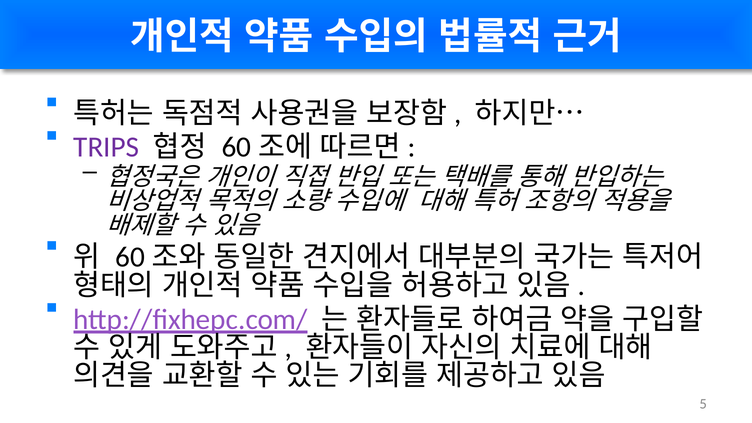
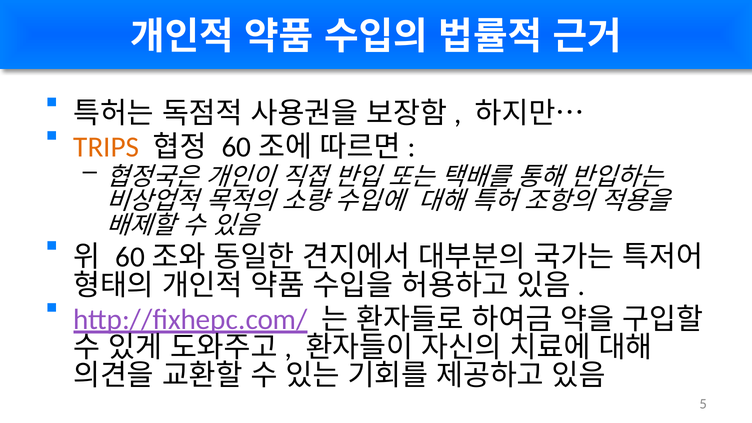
TRIPS colour: purple -> orange
